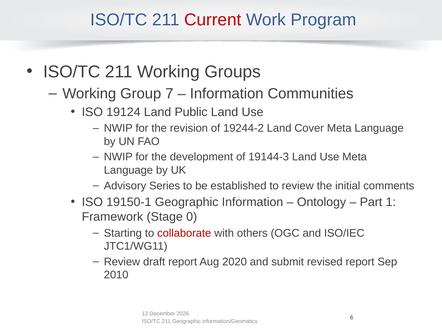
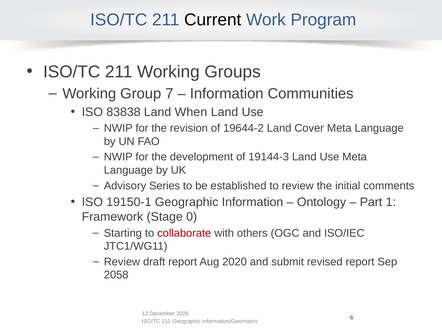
Current colour: red -> black
19124: 19124 -> 83838
Public: Public -> When
19244-2: 19244-2 -> 19644-2
2010: 2010 -> 2058
